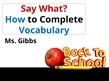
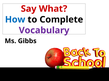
Vocabulary colour: blue -> purple
